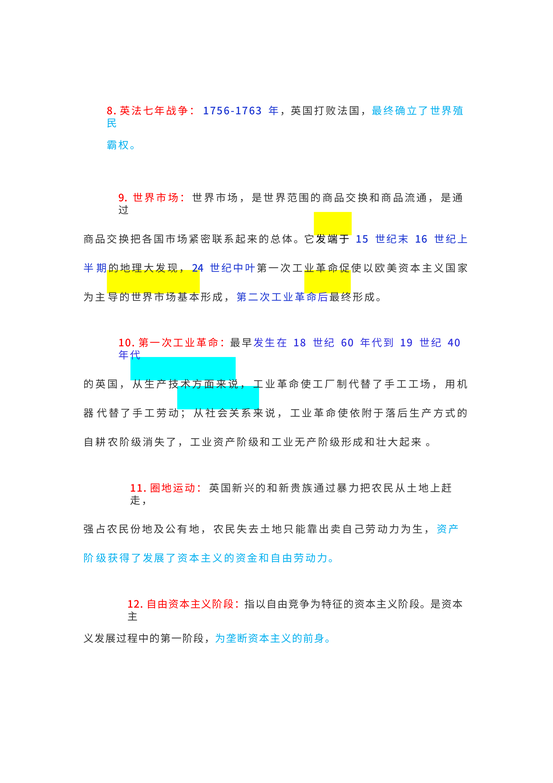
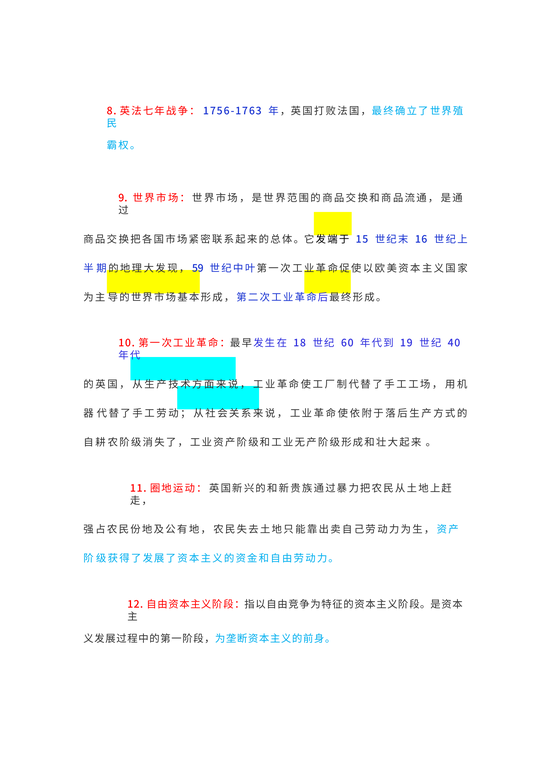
24: 24 -> 59
